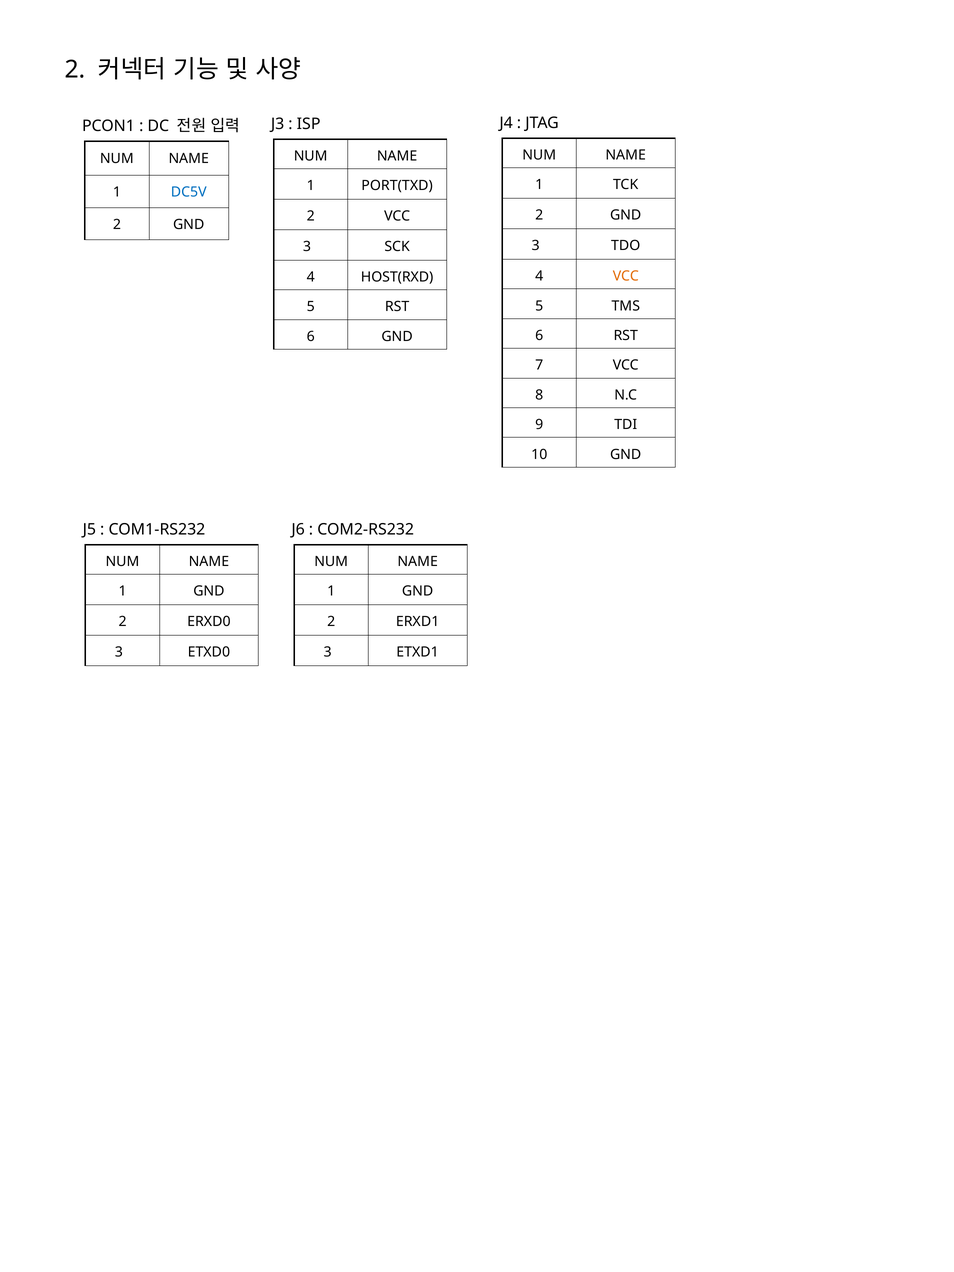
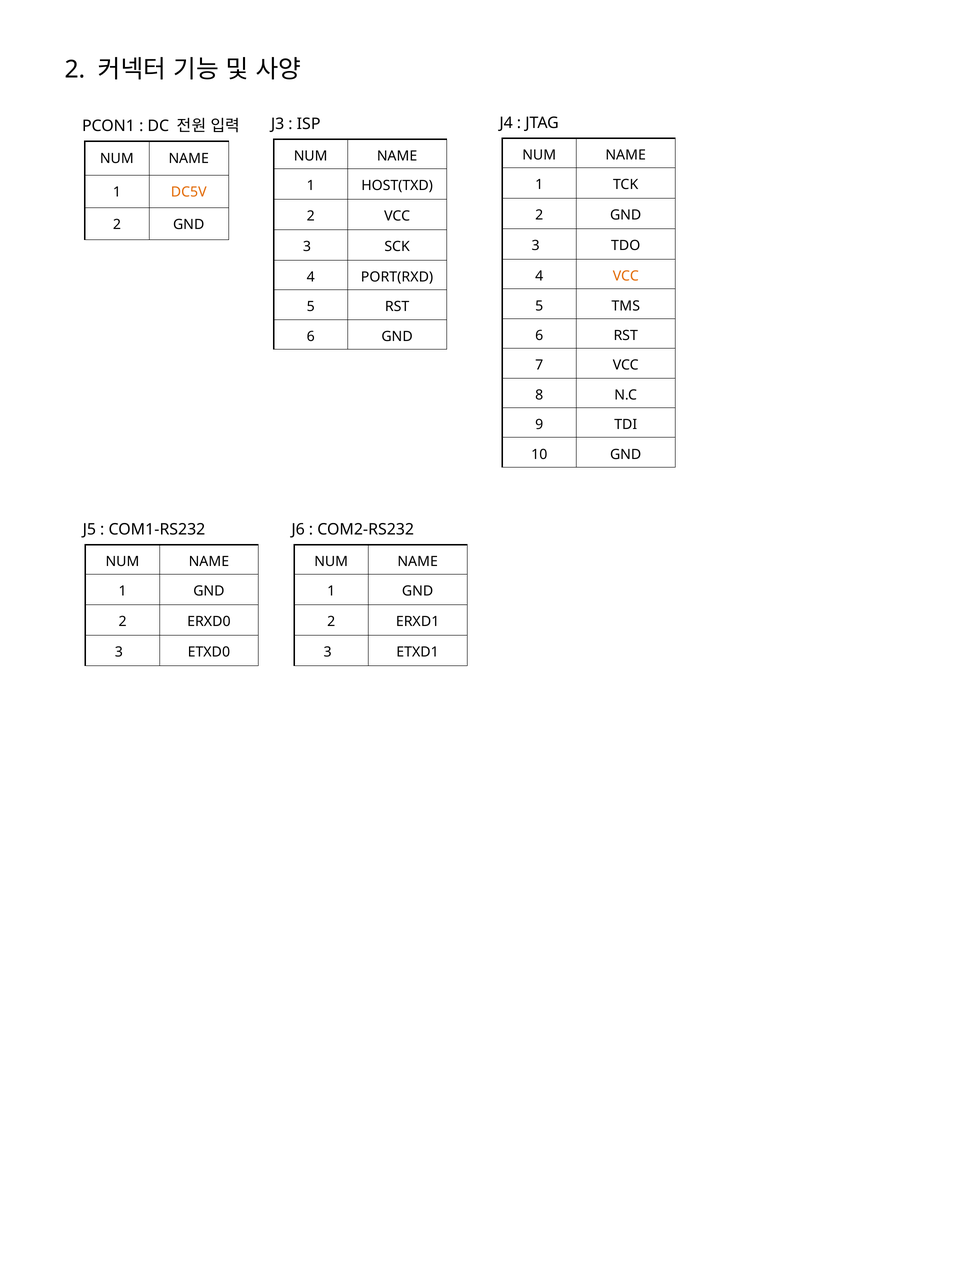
PORT(TXD: PORT(TXD -> HOST(TXD
DC5V colour: blue -> orange
HOST(RXD: HOST(RXD -> PORT(RXD
